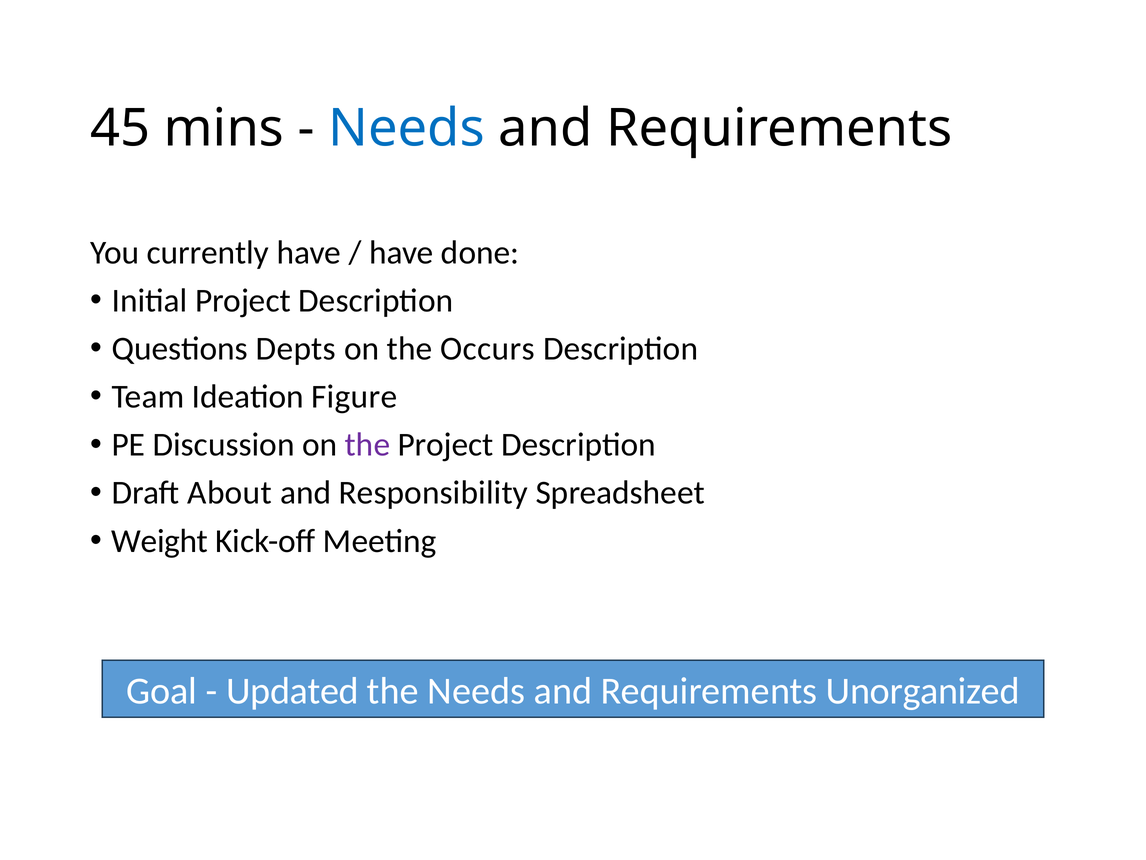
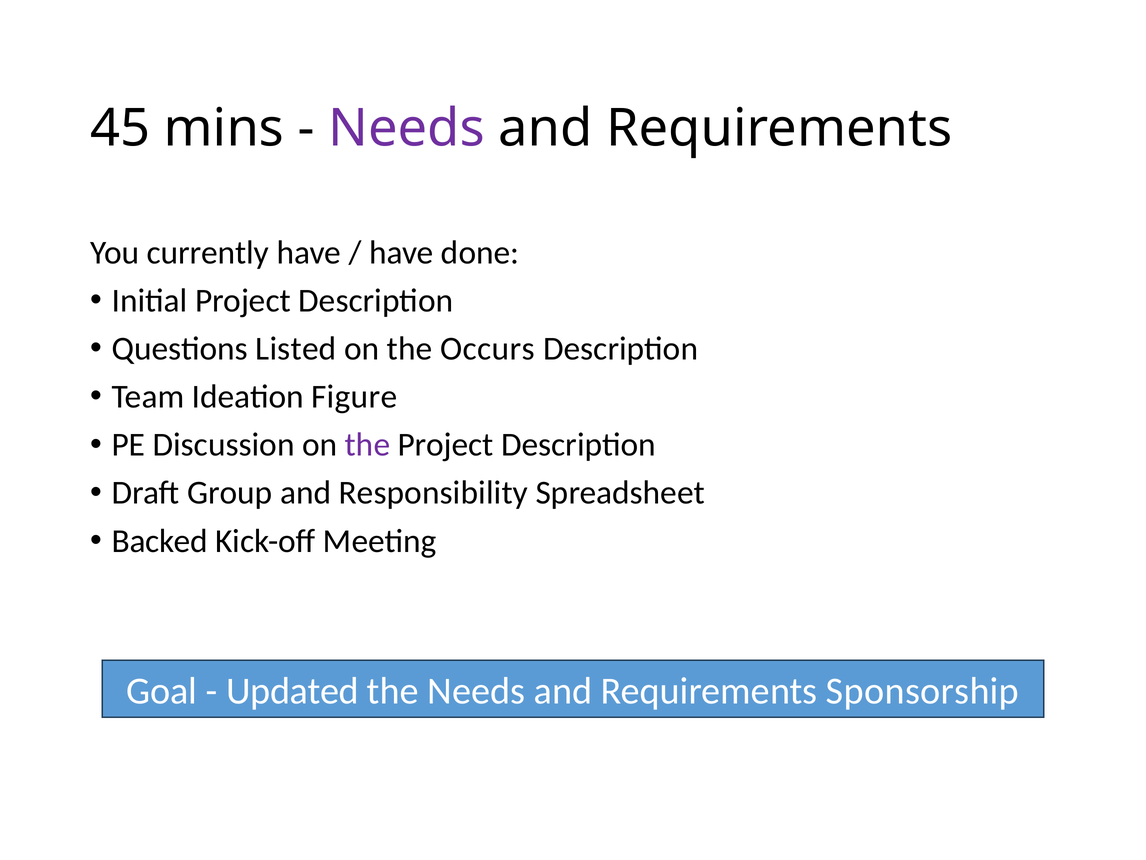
Needs at (407, 128) colour: blue -> purple
Depts: Depts -> Listed
About: About -> Group
Weight: Weight -> Backed
Unorganized: Unorganized -> Sponsorship
